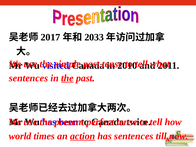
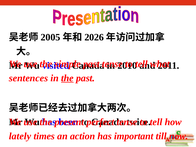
2017: 2017 -> 2005
2033: 2033 -> 2026
world: world -> lately
action underline: present -> none
has sentences: sentences -> important
